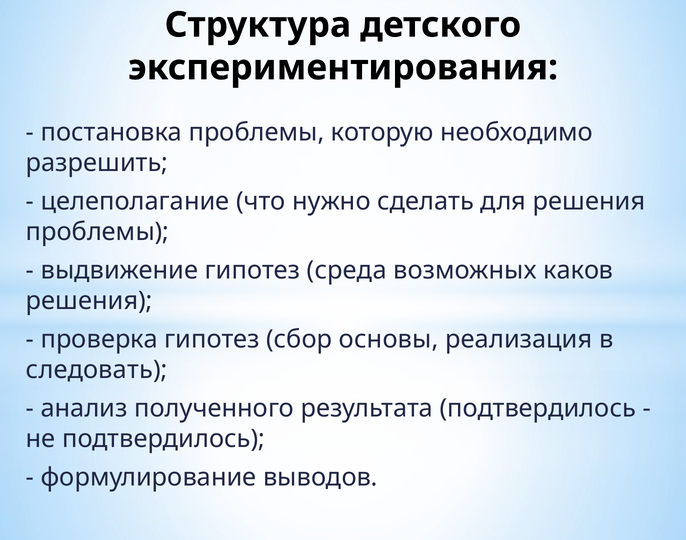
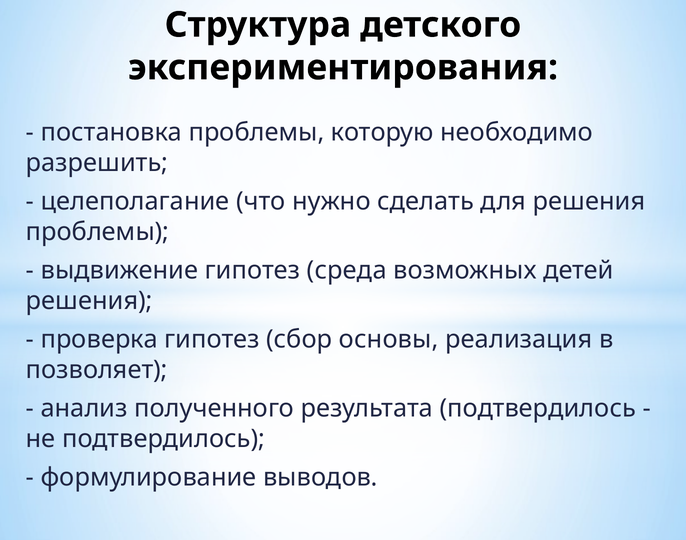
каков: каков -> детей
следовать: следовать -> позволяет
